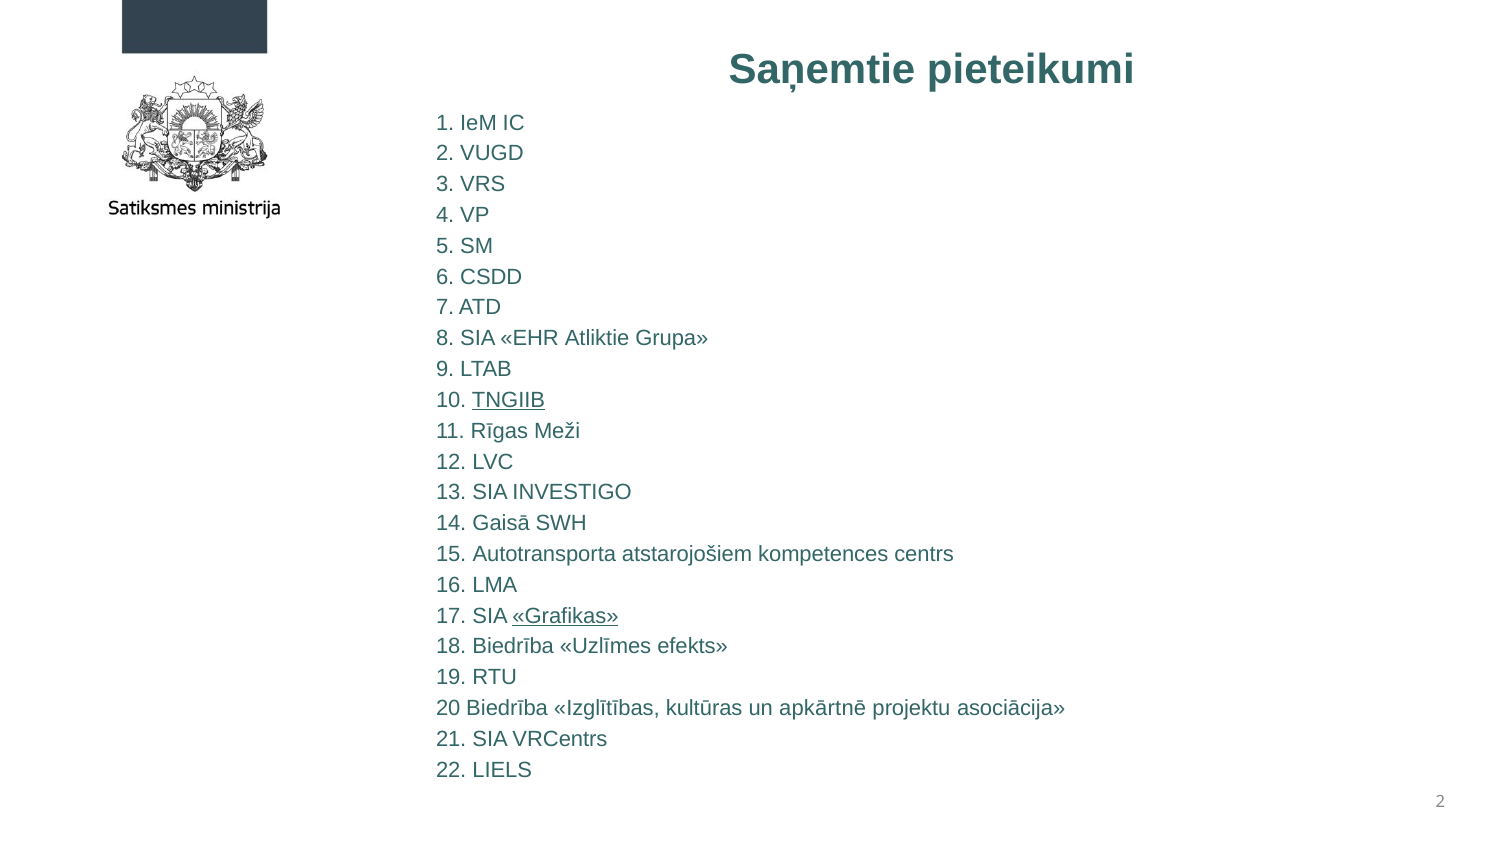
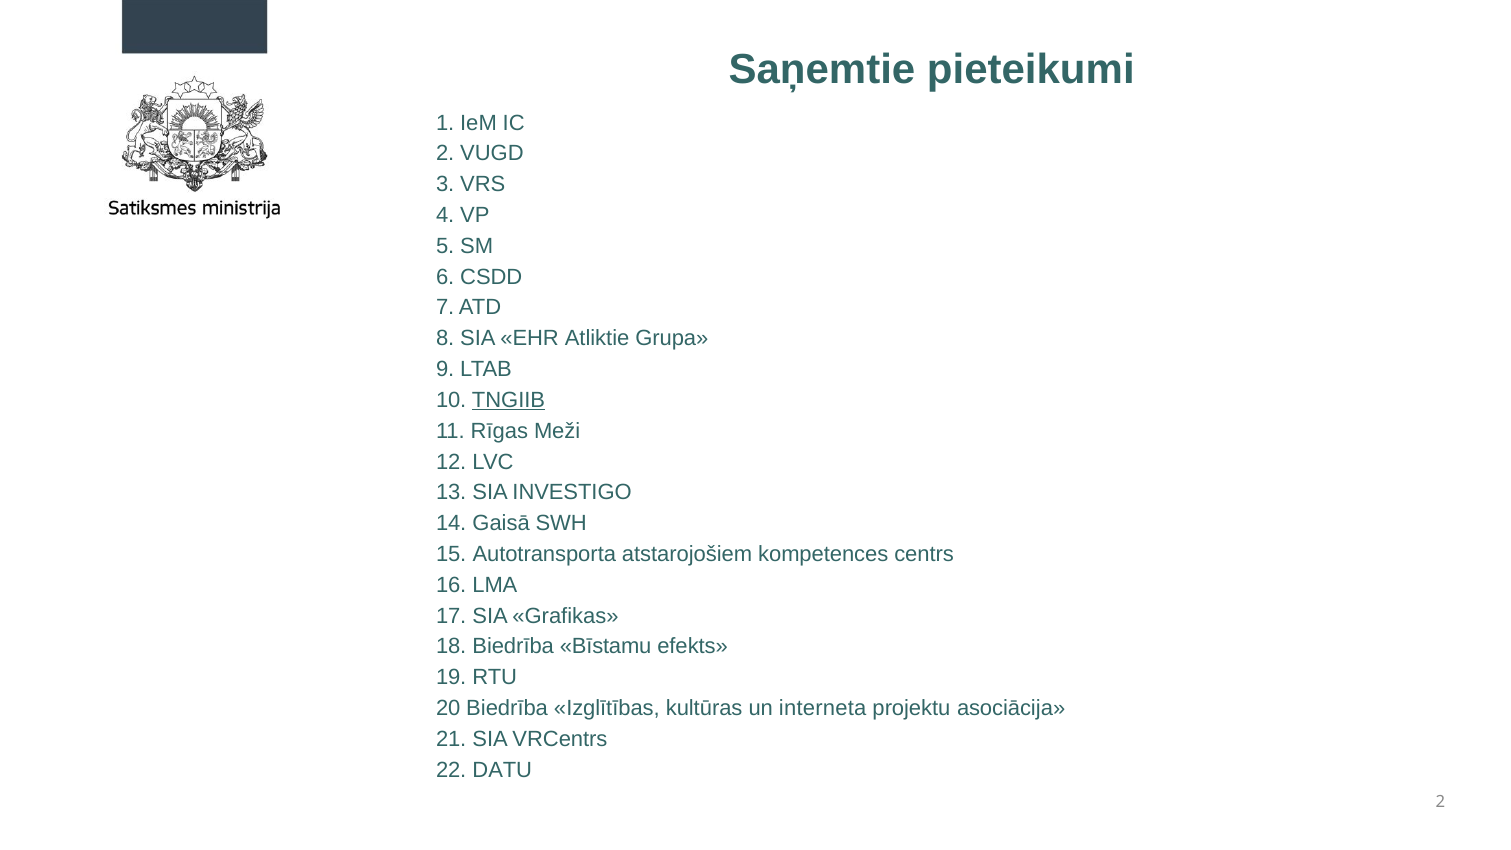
Grafikas underline: present -> none
Uzlīmes: Uzlīmes -> Bīstamu
apkārtnē: apkārtnē -> interneta
LIELS: LIELS -> DATU
